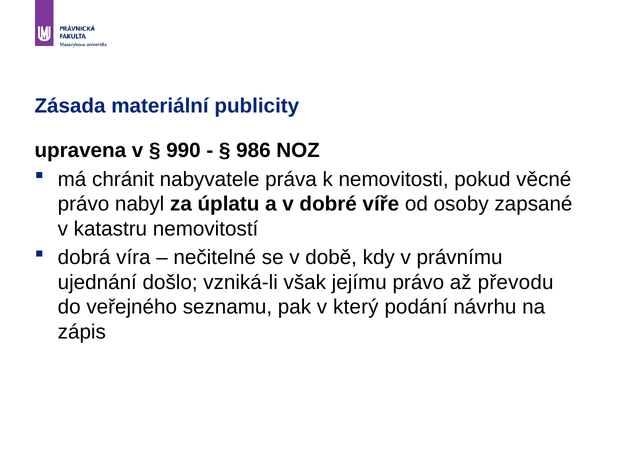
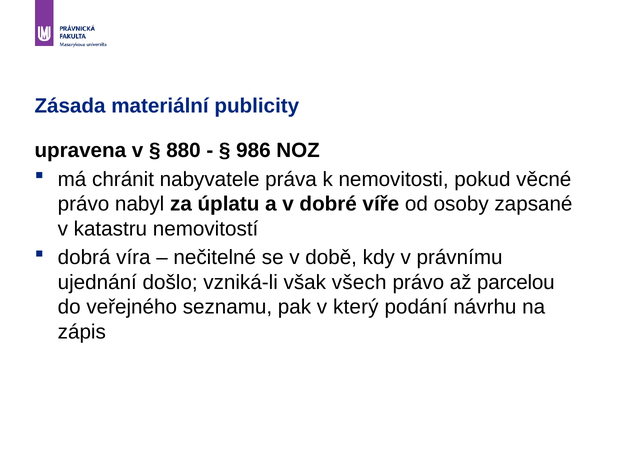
990: 990 -> 880
jejímu: jejímu -> všech
převodu: převodu -> parcelou
